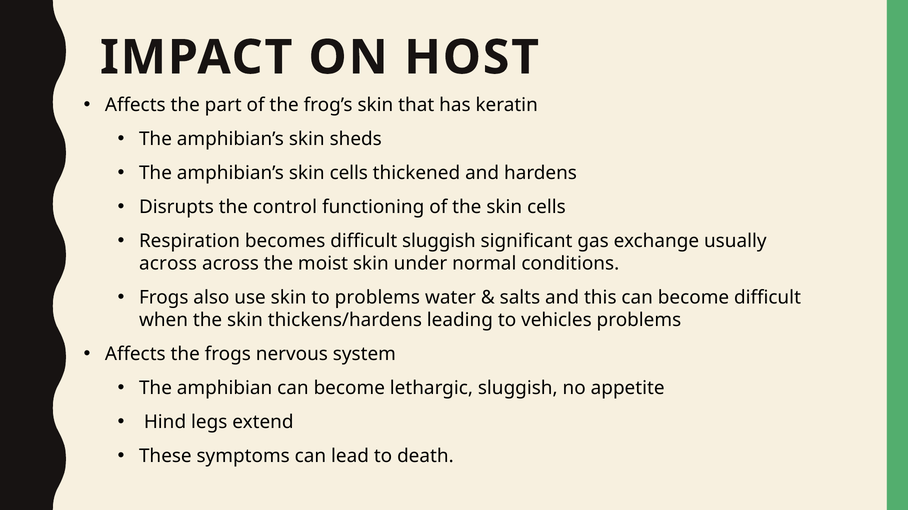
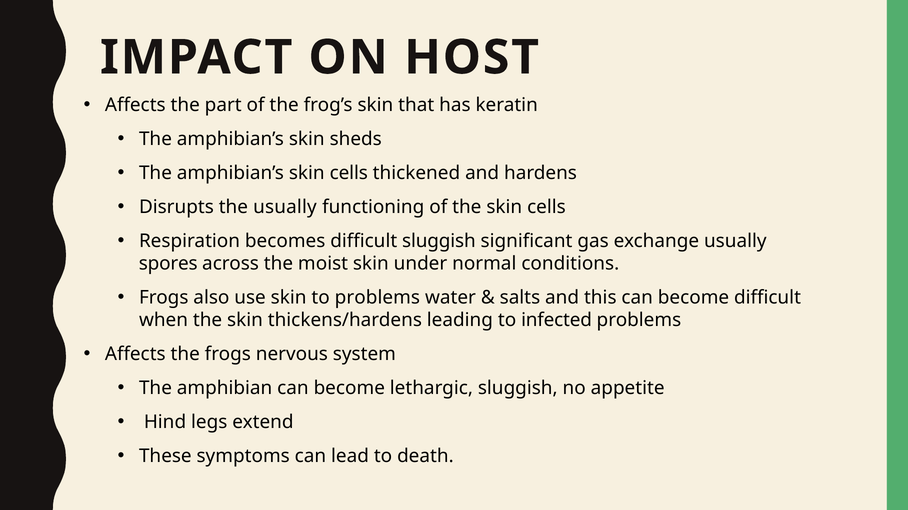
the control: control -> usually
across at (168, 264): across -> spores
vehicles: vehicles -> infected
